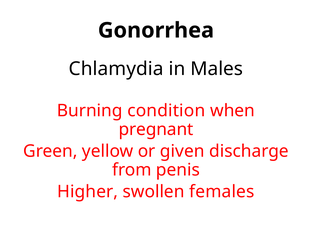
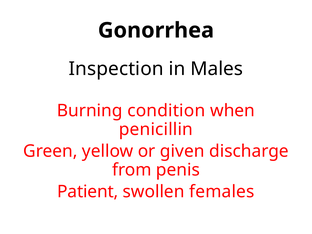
Chlamydia: Chlamydia -> Inspection
pregnant: pregnant -> penicillin
Higher: Higher -> Patient
